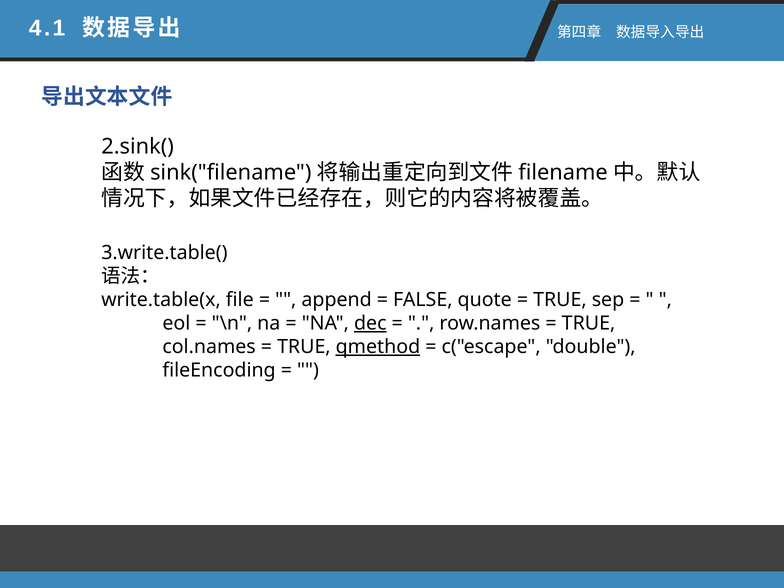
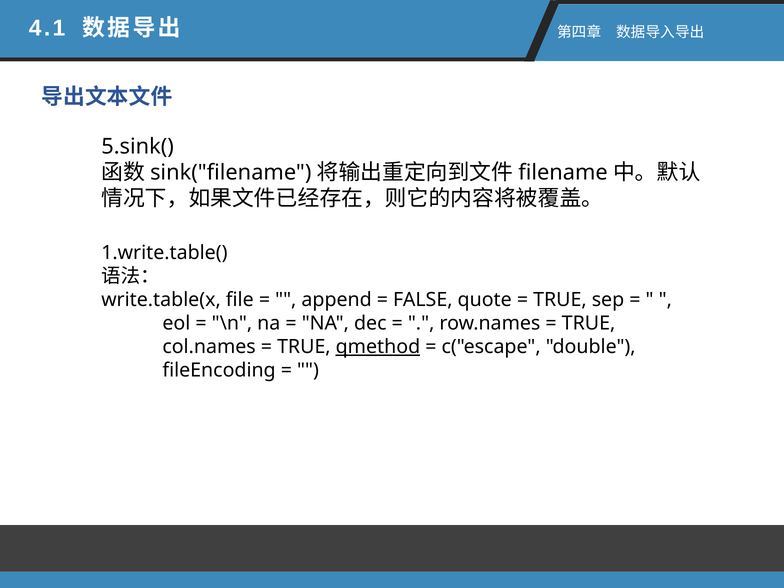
2.sink(: 2.sink( -> 5.sink(
3.write.table(: 3.write.table( -> 1.write.table(
dec underline: present -> none
